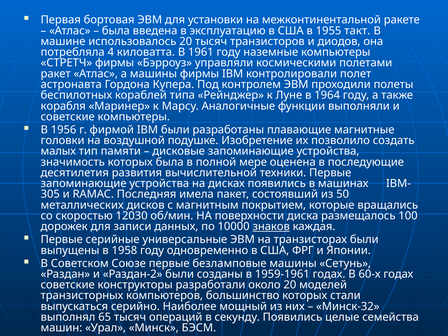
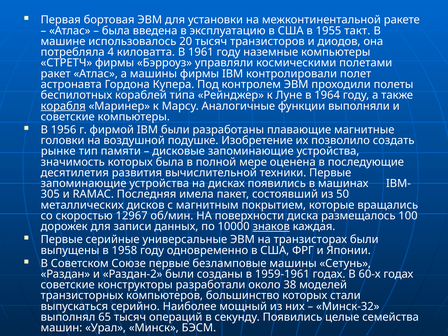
корабля underline: none -> present
малых: малых -> рынке
12030: 12030 -> 12967
около 20: 20 -> 38
